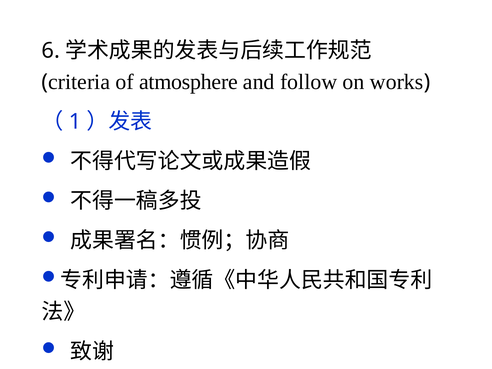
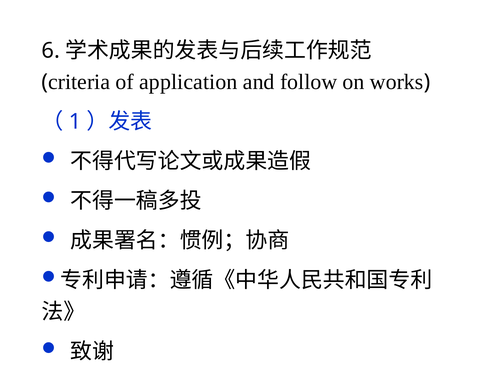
atmosphere: atmosphere -> application
